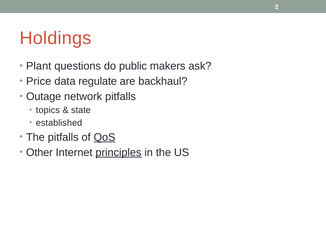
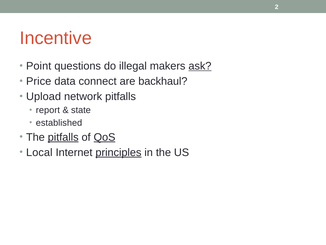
Holdings: Holdings -> Incentive
Plant: Plant -> Point
public: public -> illegal
ask underline: none -> present
regulate: regulate -> connect
Outage: Outage -> Upload
topics: topics -> report
pitfalls at (63, 137) underline: none -> present
Other: Other -> Local
